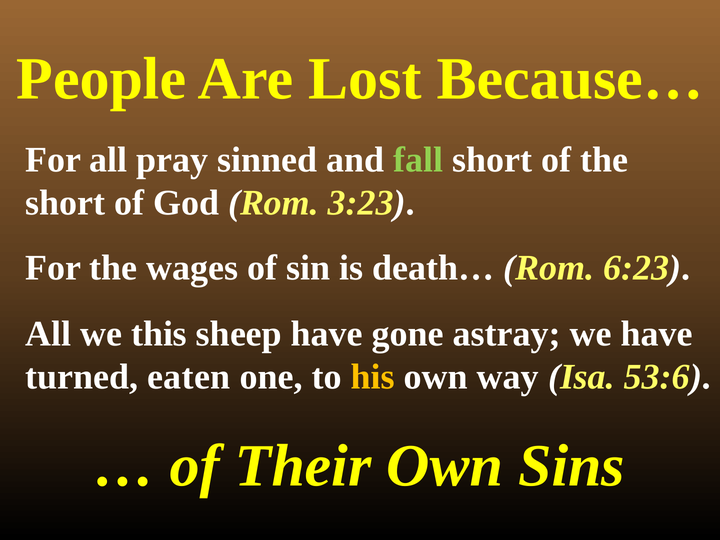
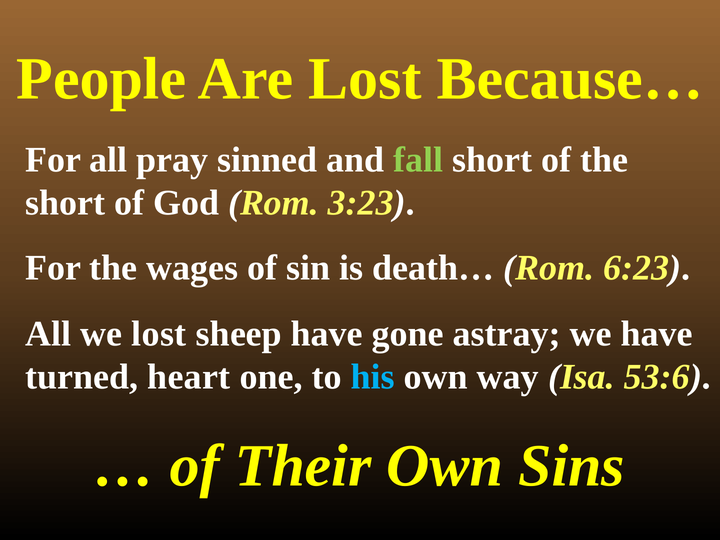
we this: this -> lost
eaten: eaten -> heart
his colour: yellow -> light blue
